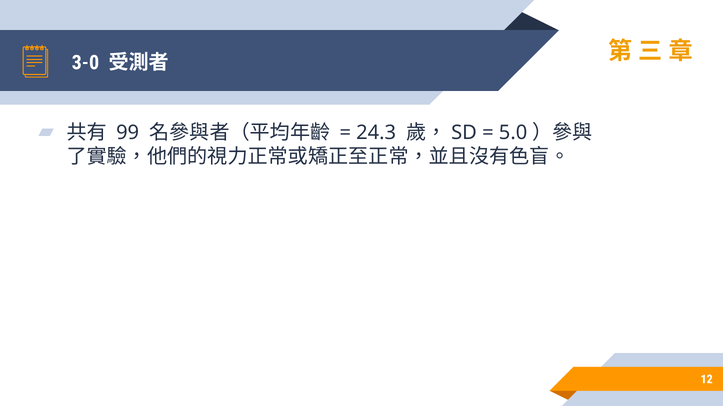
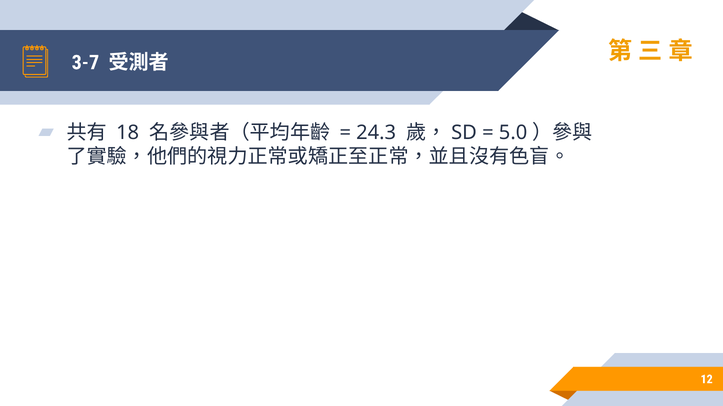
3-0: 3-0 -> 3-7
99: 99 -> 18
